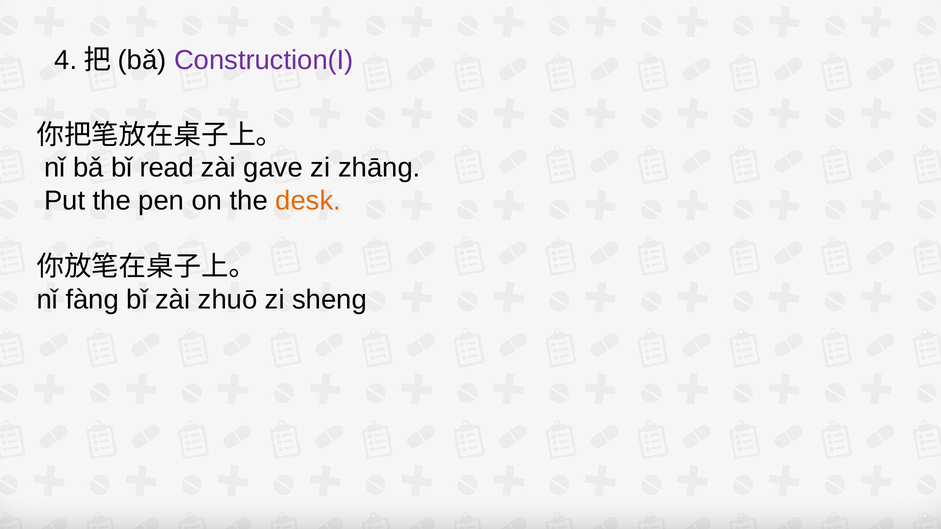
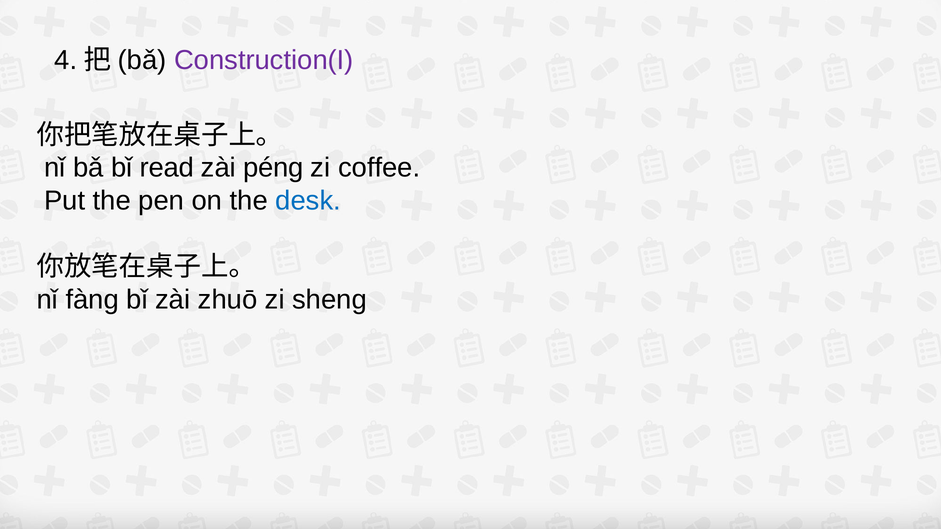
gave: gave -> péng
zhāng: zhāng -> coffee
desk colour: orange -> blue
